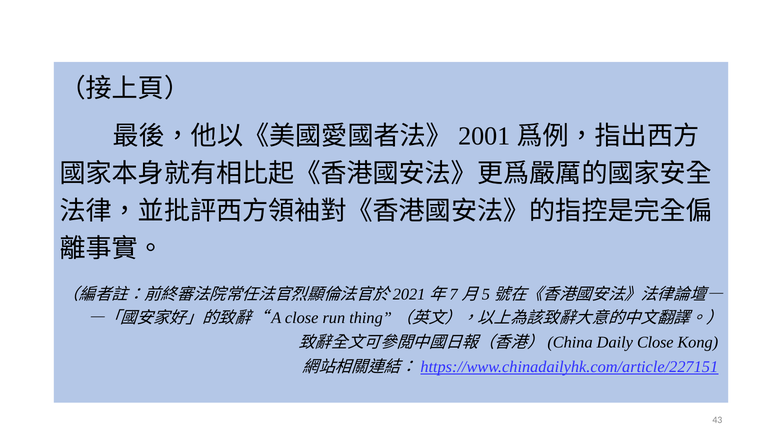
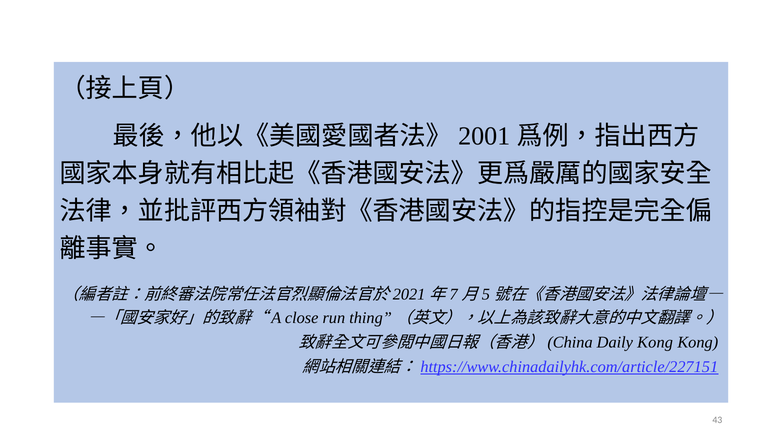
Daily Close: Close -> Kong
